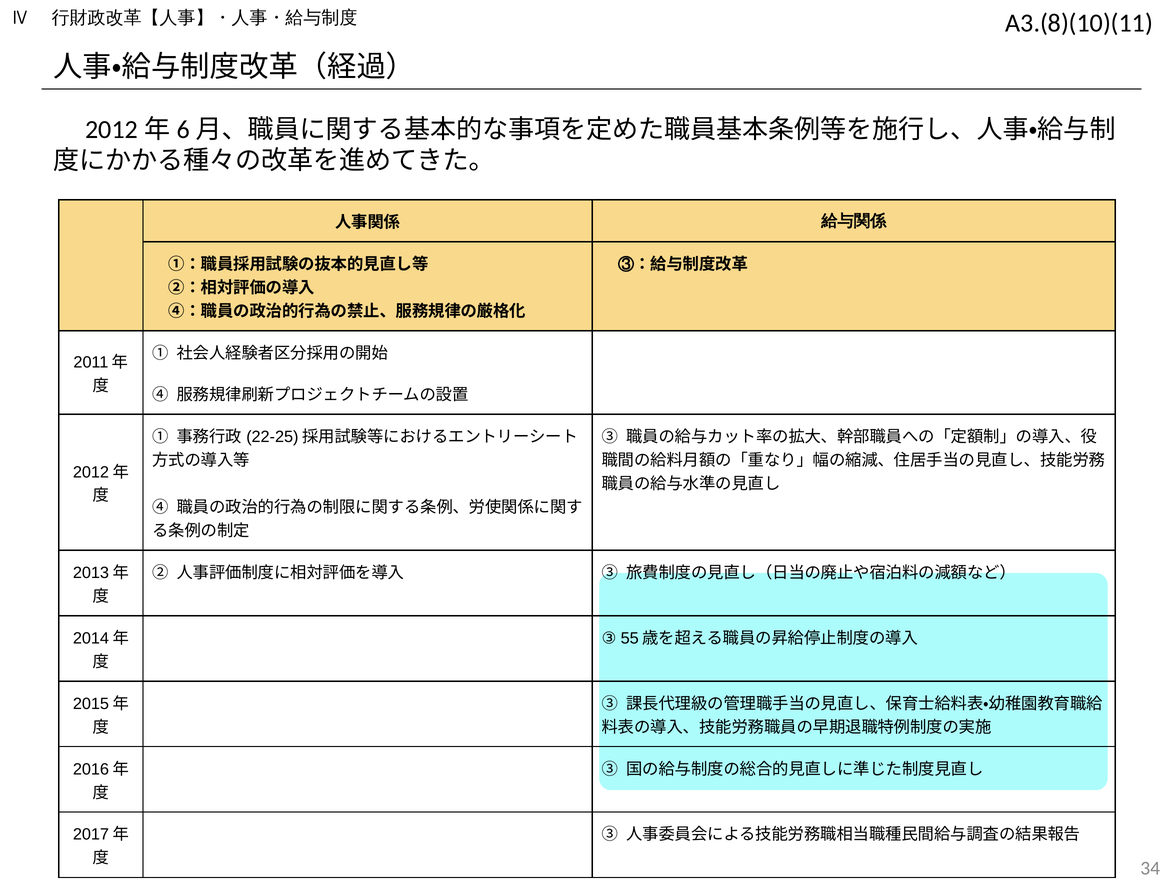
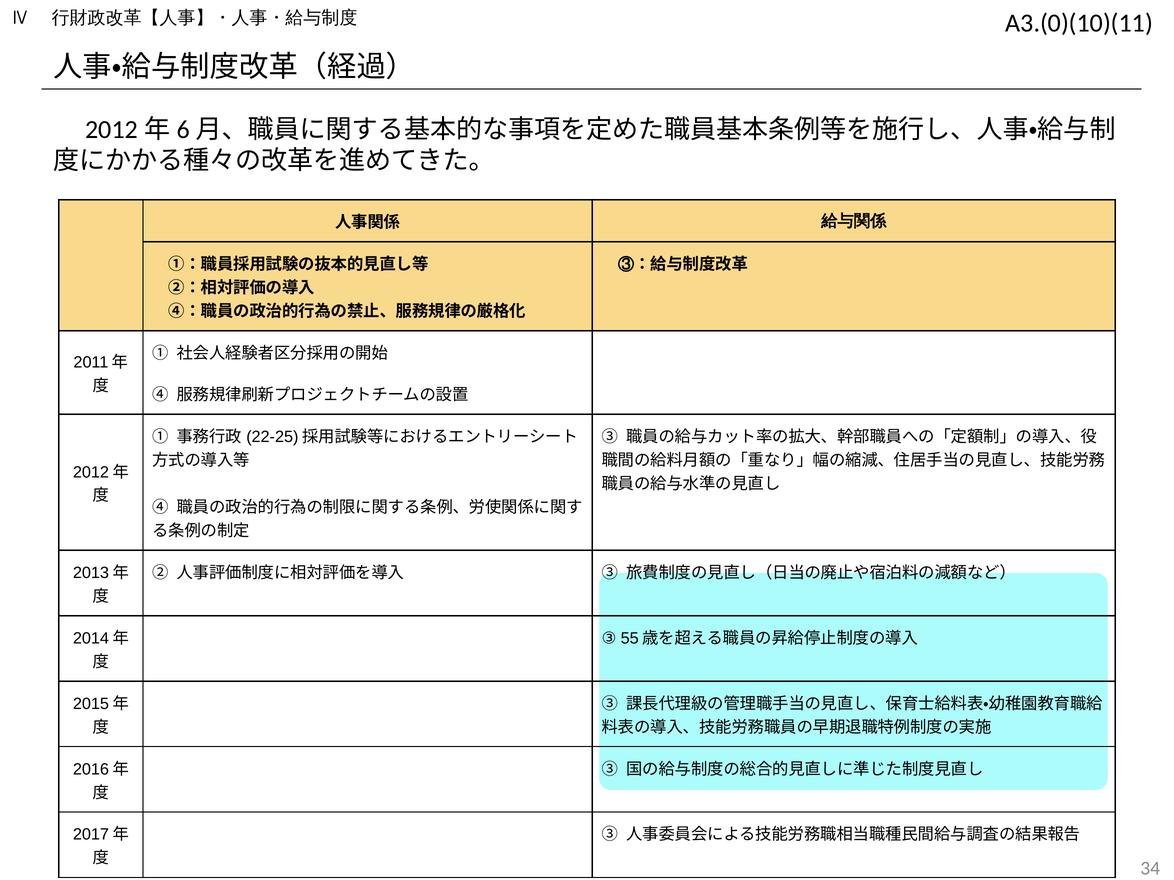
A3.(8)(10)(11: A3.(8)(10)(11 -> A3.(0)(10)(11
